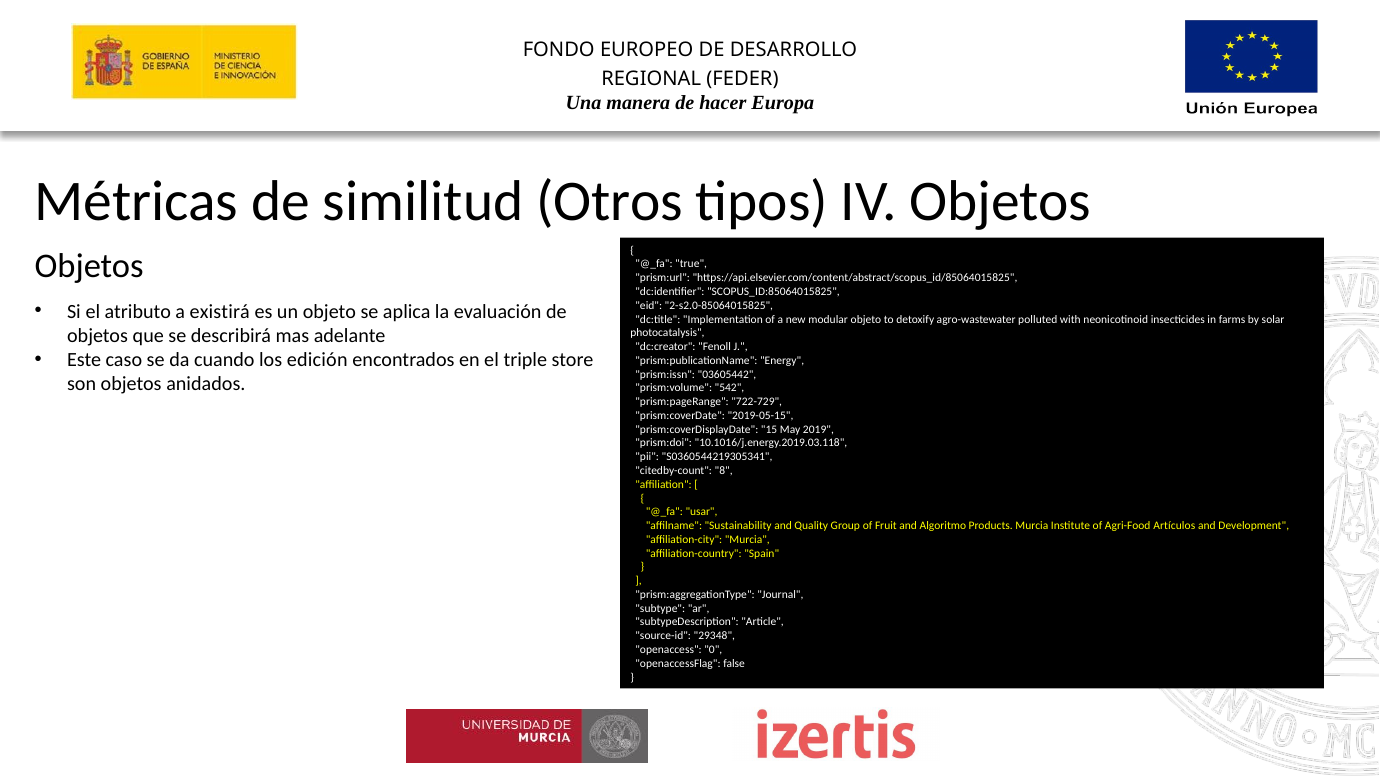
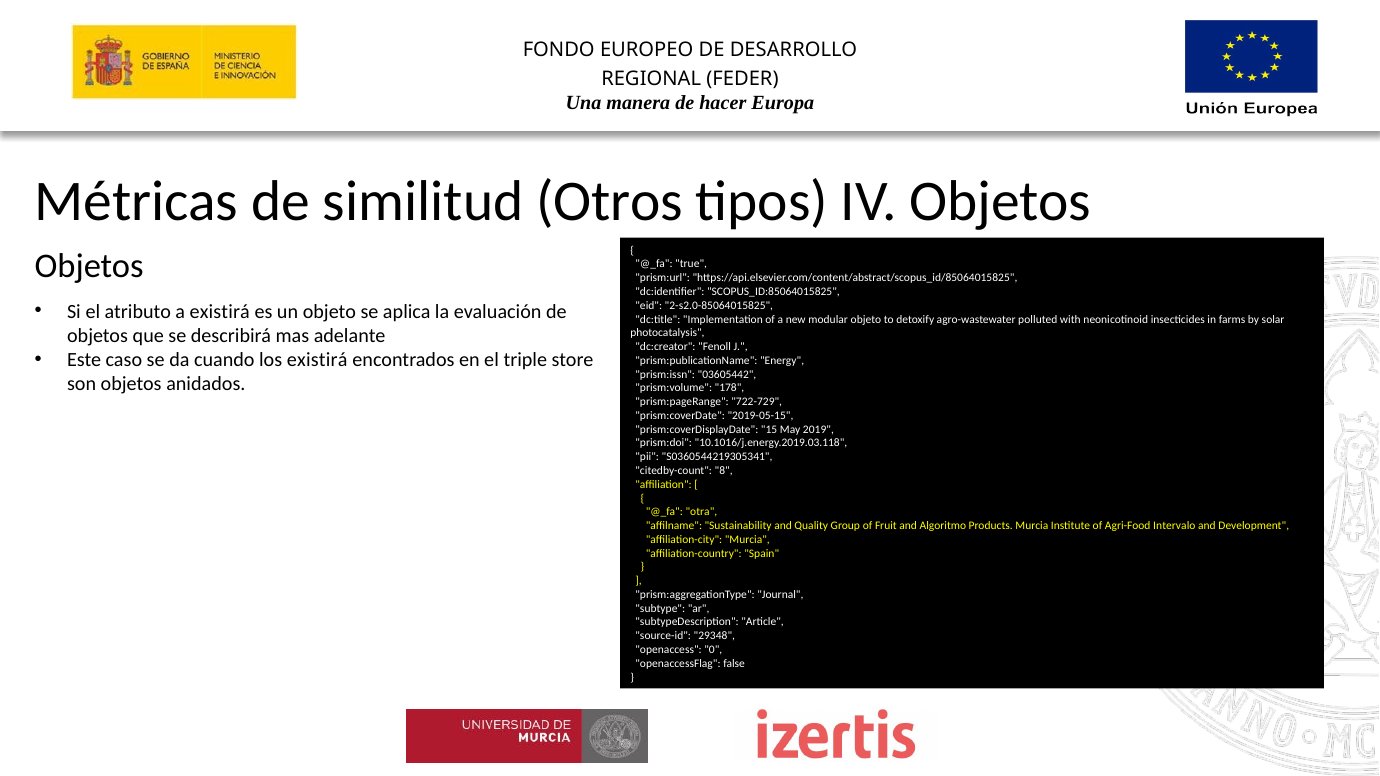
los edición: edición -> existirá
542: 542 -> 178
usar: usar -> otra
Artículos: Artículos -> Intervalo
